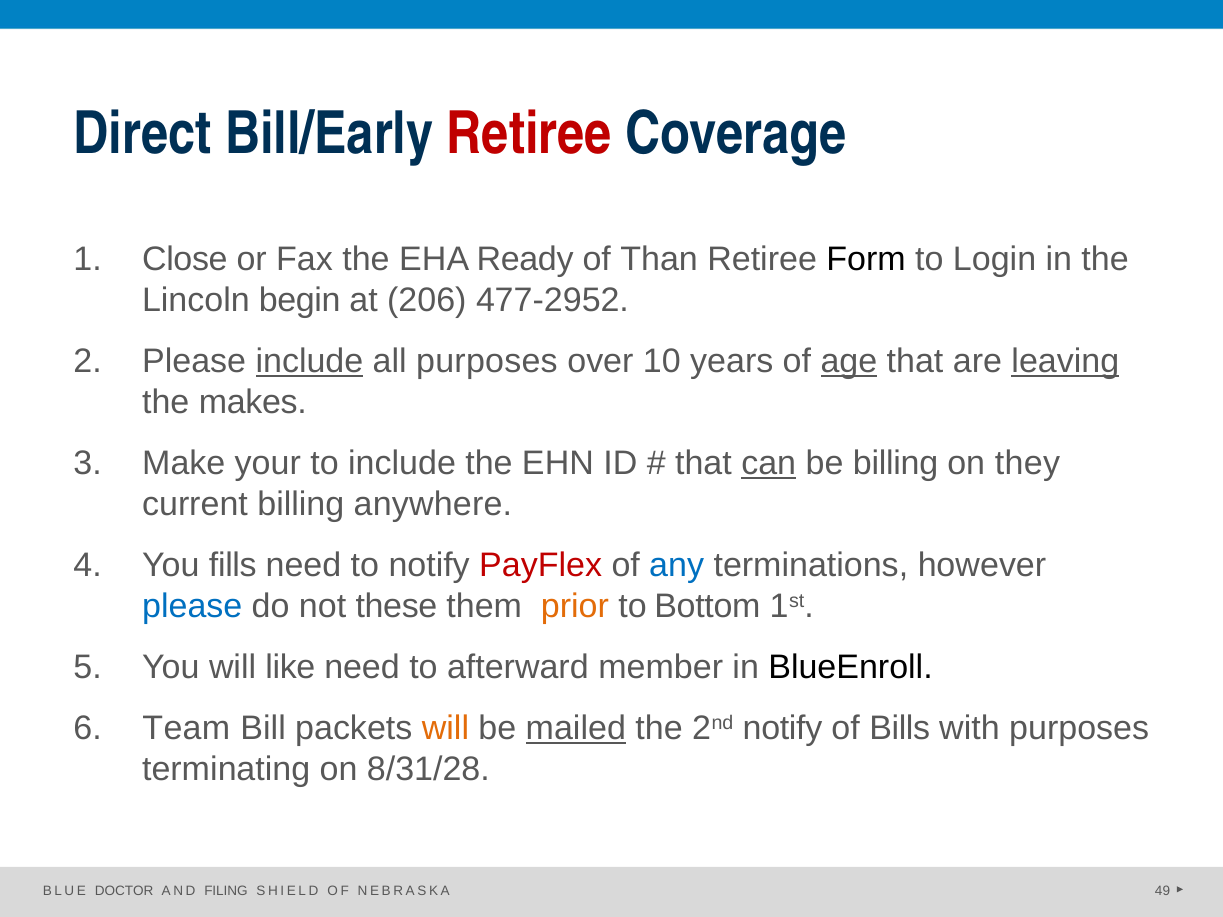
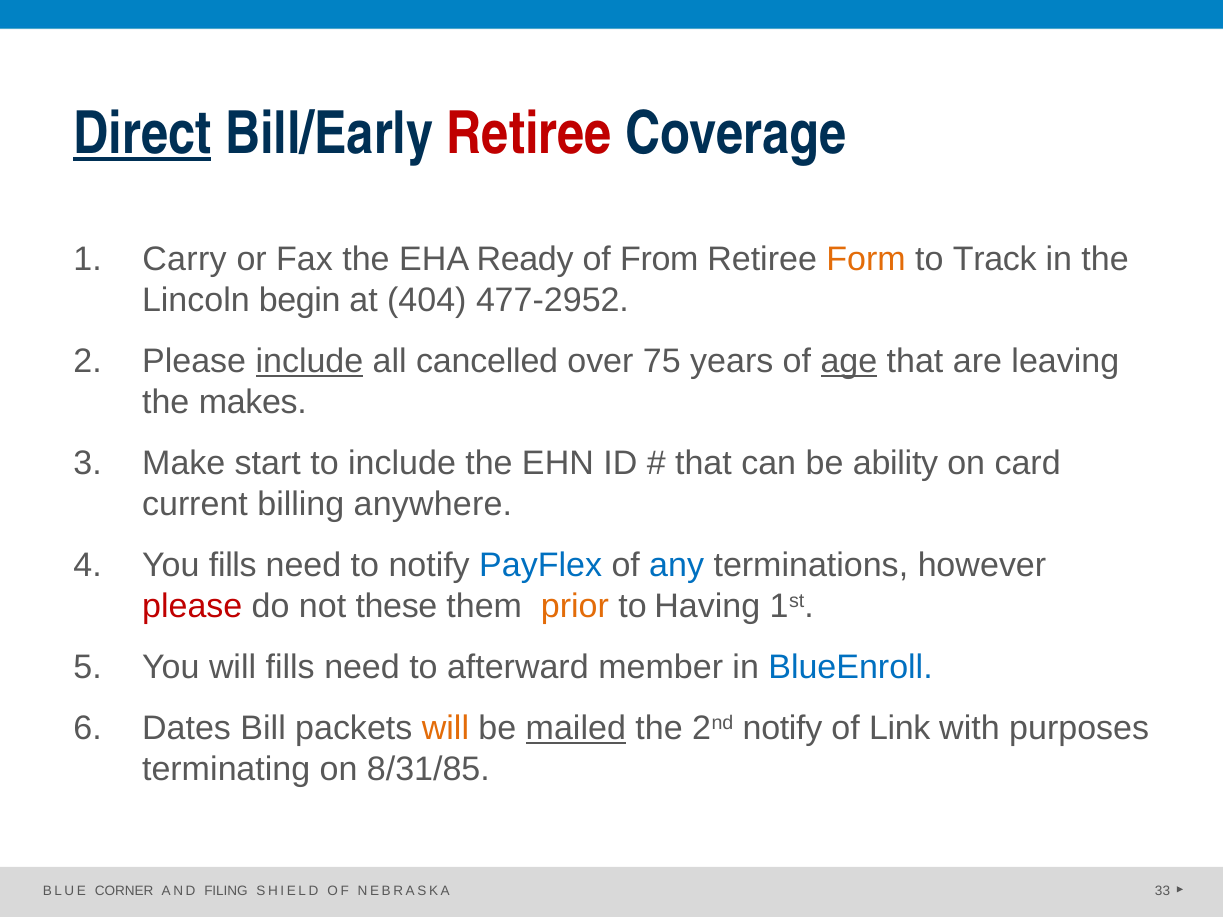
Direct underline: none -> present
Close: Close -> Carry
Than: Than -> From
Form colour: black -> orange
Login: Login -> Track
206: 206 -> 404
all purposes: purposes -> cancelled
10: 10 -> 75
leaving underline: present -> none
your: your -> start
can underline: present -> none
be billing: billing -> ability
they: they -> card
PayFlex colour: red -> blue
please at (192, 606) colour: blue -> red
Bottom: Bottom -> Having
will like: like -> fills
BlueEnroll colour: black -> blue
Team: Team -> Dates
Bills: Bills -> Link
8/31/28: 8/31/28 -> 8/31/85
DOCTOR: DOCTOR -> CORNER
49: 49 -> 33
